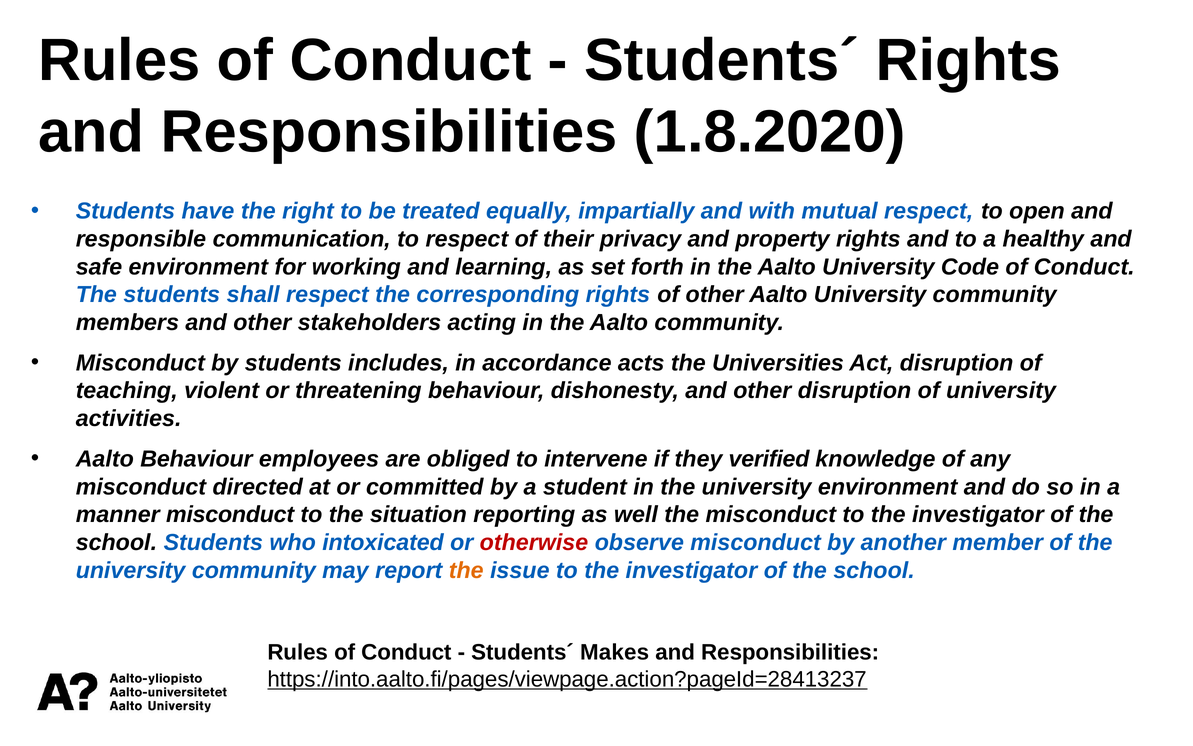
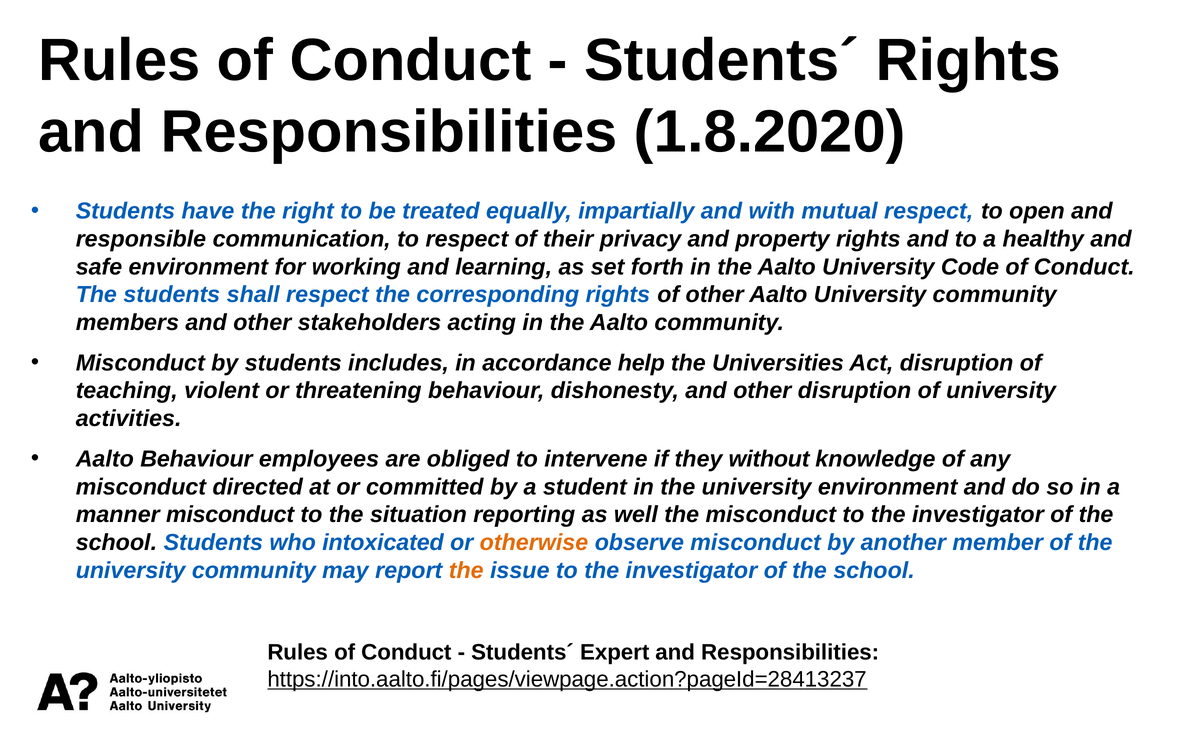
acts: acts -> help
verified: verified -> without
otherwise colour: red -> orange
Makes: Makes -> Expert
